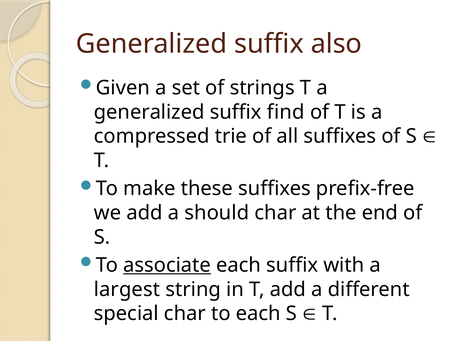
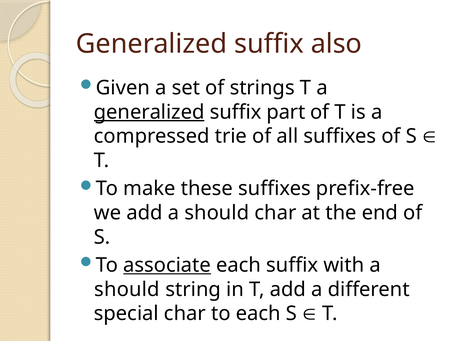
generalized at (149, 112) underline: none -> present
find: find -> part
largest at (127, 289): largest -> should
